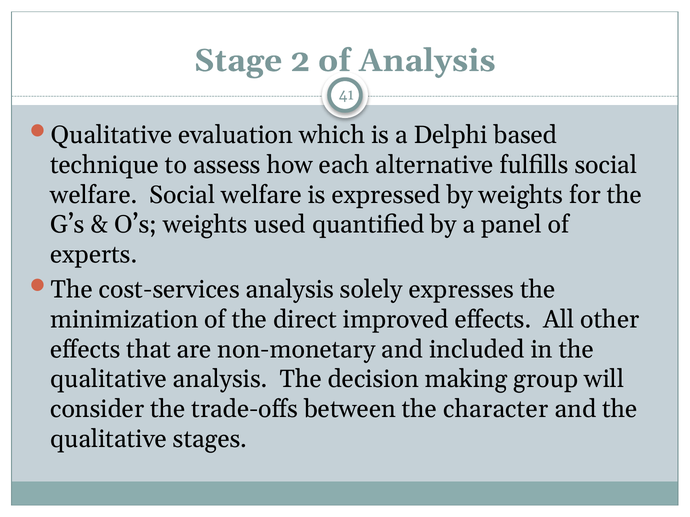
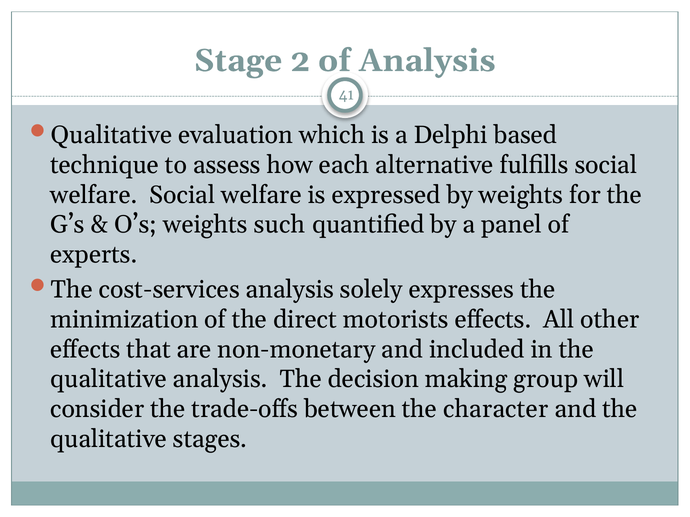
used: used -> such
improved: improved -> motorists
